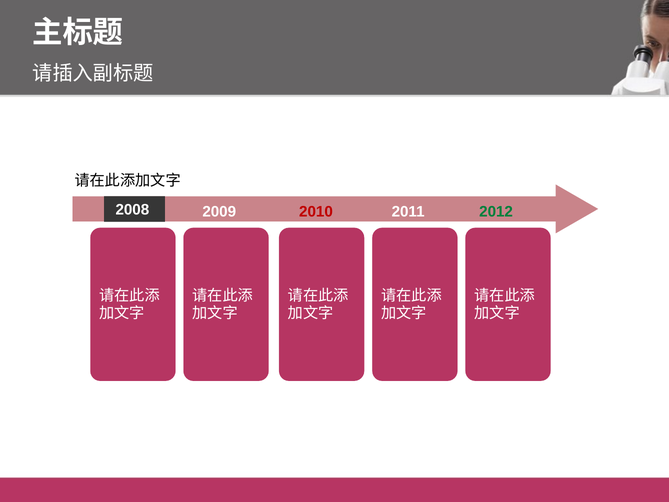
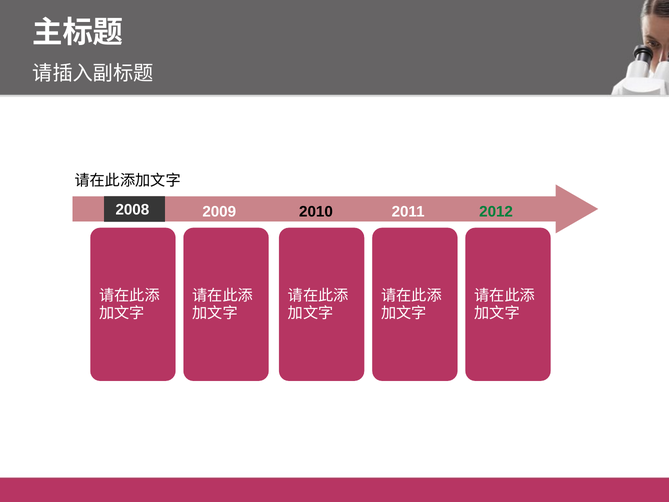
2010 colour: red -> black
